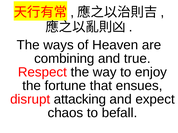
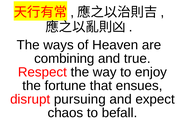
attacking: attacking -> pursuing
